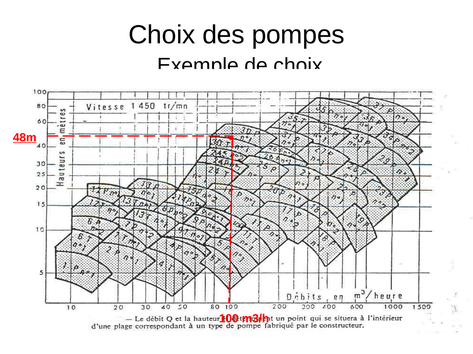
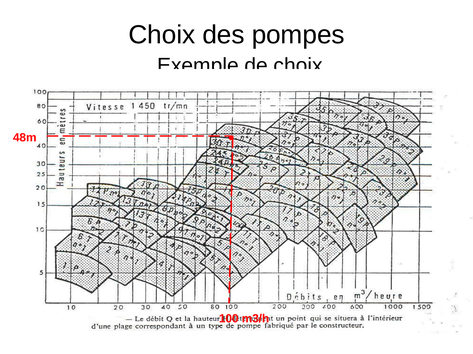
48m underline: present -> none
